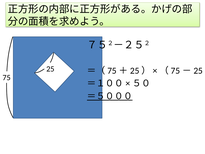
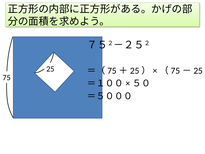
＝５０００ underline: present -> none
